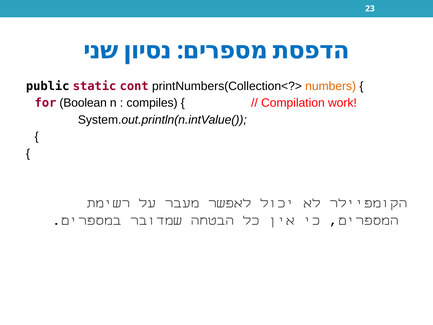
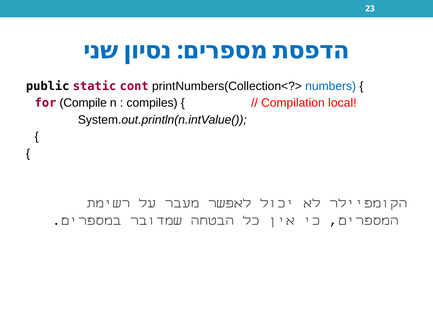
numbers colour: orange -> blue
Boolean: Boolean -> Compile
work: work -> local
